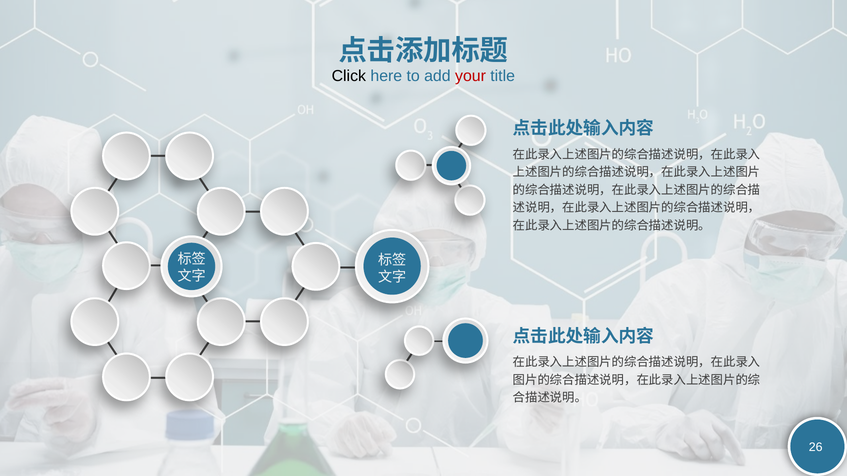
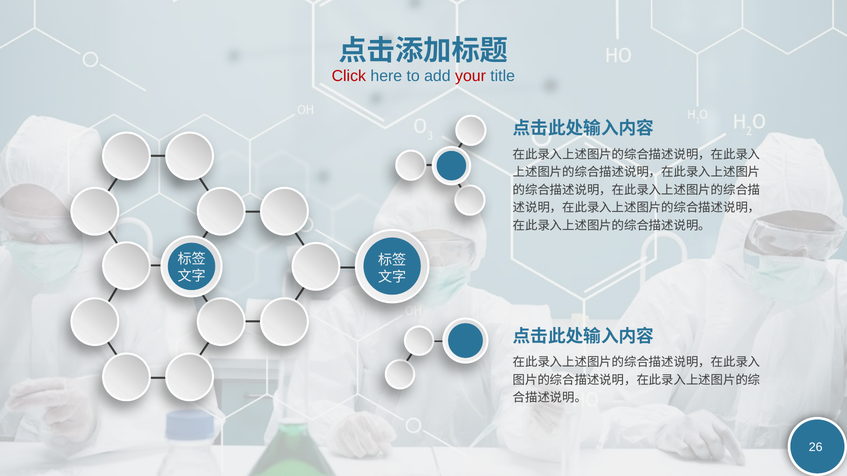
Click colour: black -> red
